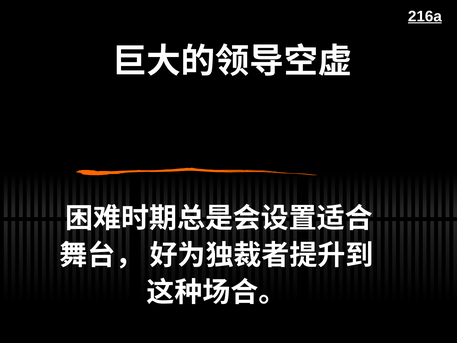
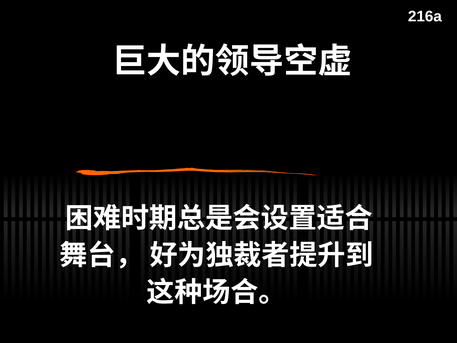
216a underline: present -> none
